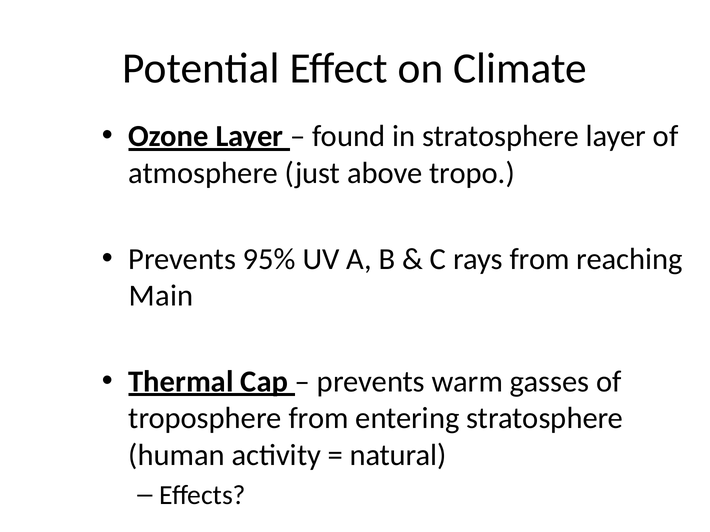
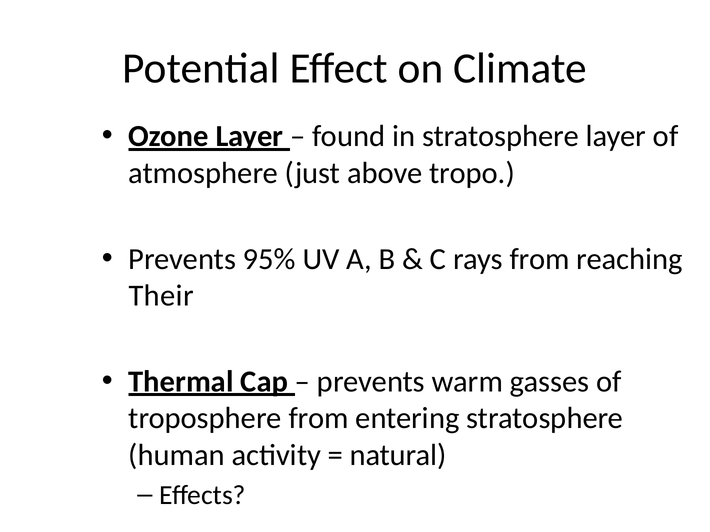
Main: Main -> Their
